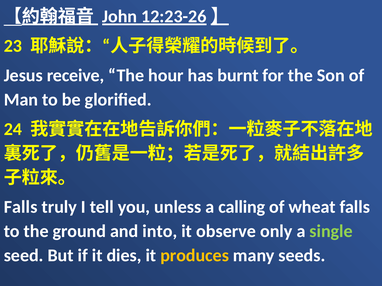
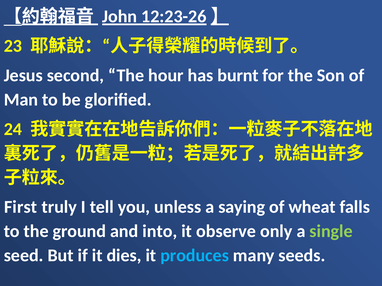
receive: receive -> second
Falls at (21, 207): Falls -> First
calling: calling -> saying
produces colour: yellow -> light blue
